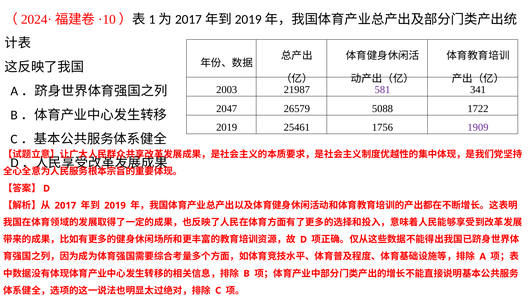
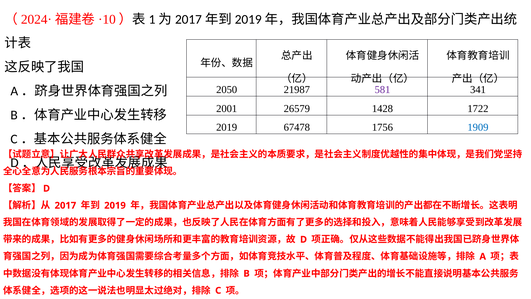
2003: 2003 -> 2050
2047: 2047 -> 2001
5088: 5088 -> 1428
25461: 25461 -> 67478
1909 colour: purple -> blue
